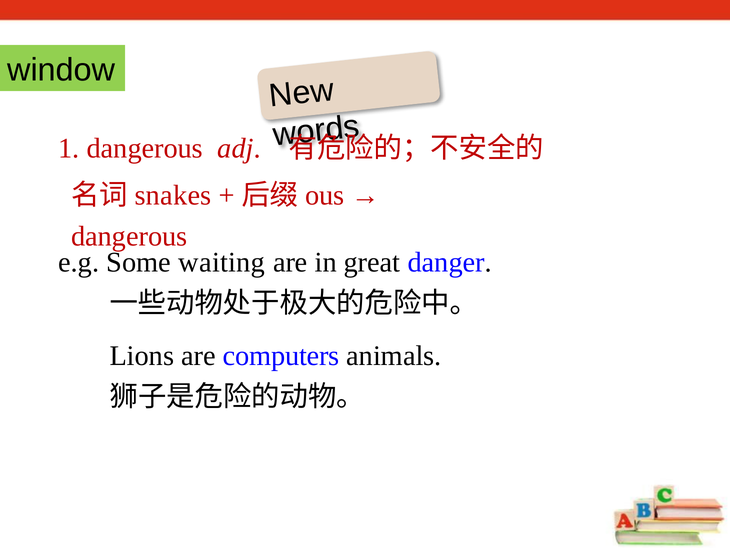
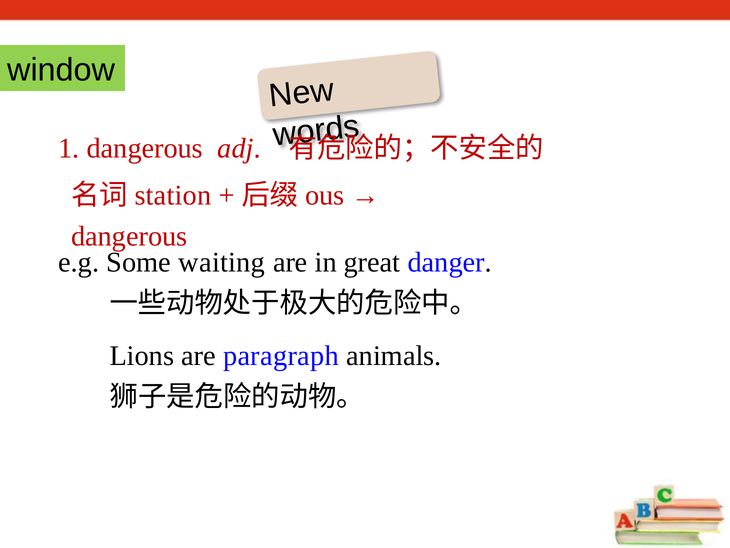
snakes: snakes -> station
computers: computers -> paragraph
